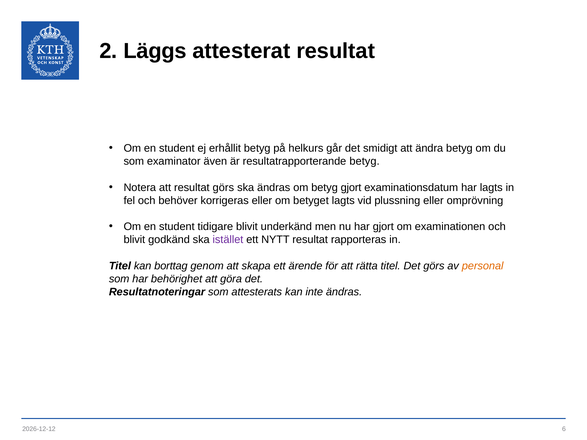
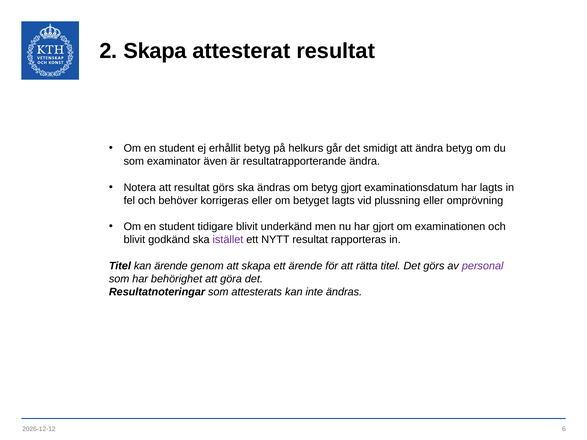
2 Läggs: Läggs -> Skapa
resultatrapporterande betyg: betyg -> ändra
kan borttag: borttag -> ärende
personal colour: orange -> purple
